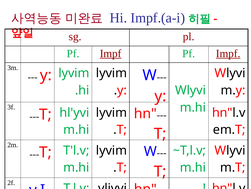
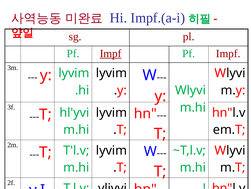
Impf at (228, 53) underline: present -> none
